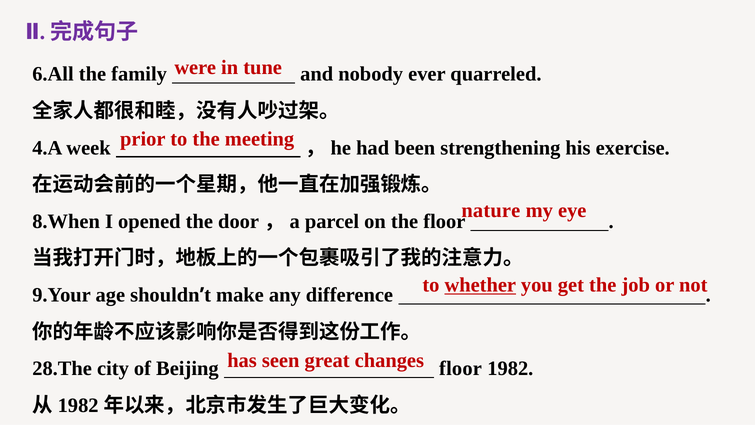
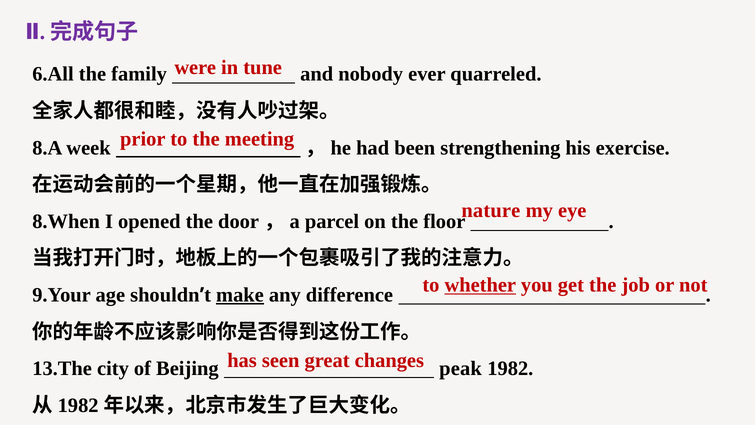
4.A: 4.A -> 8.A
make underline: none -> present
28.The: 28.The -> 13.The
Beijing floor: floor -> peak
